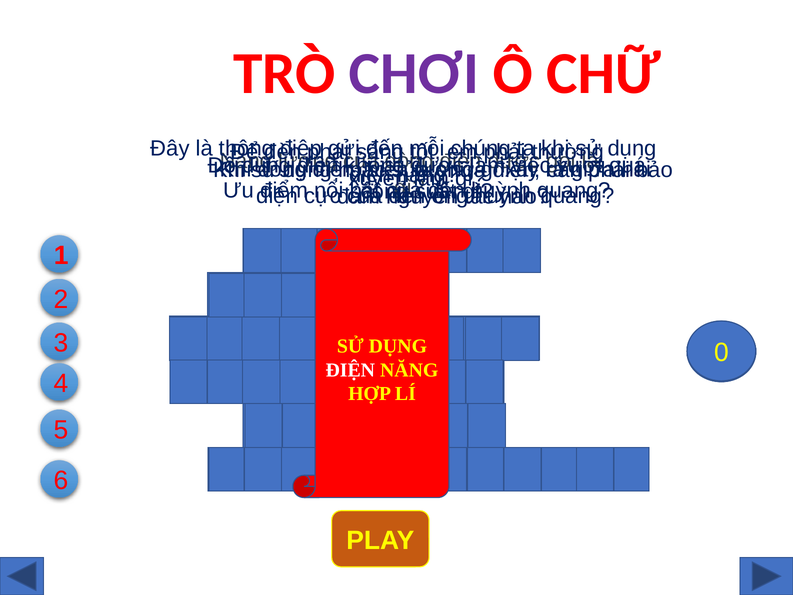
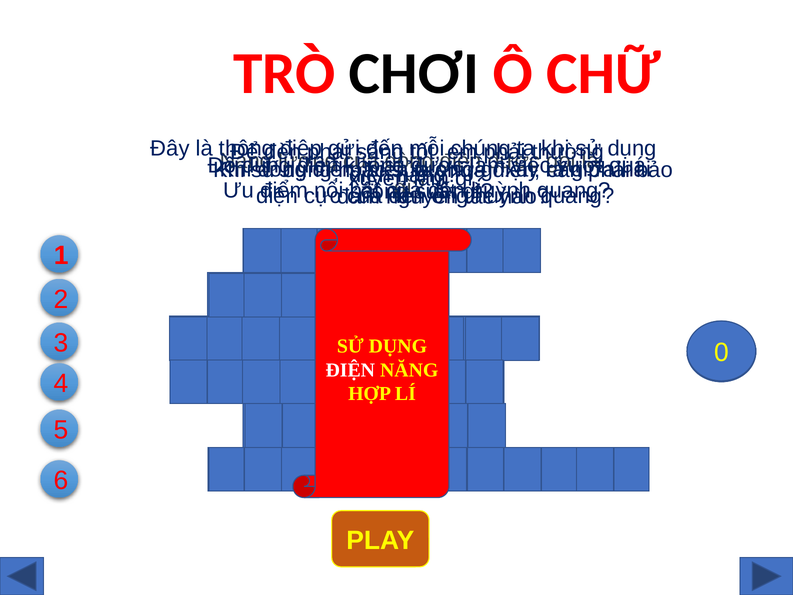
CHƠI colour: purple -> black
